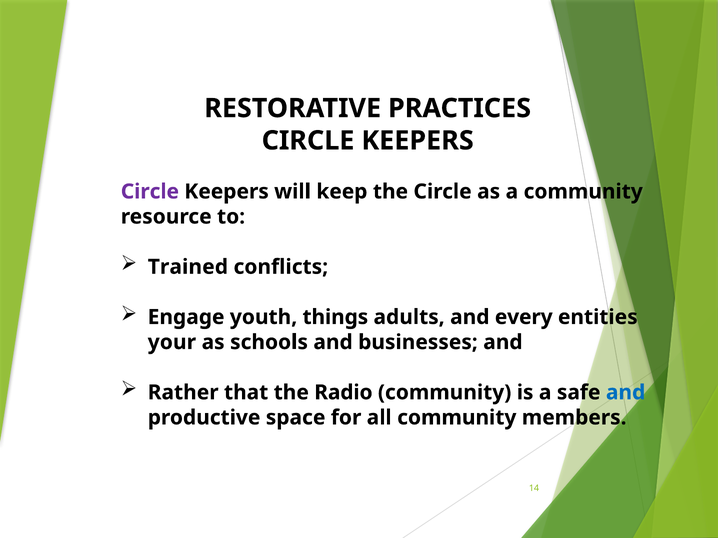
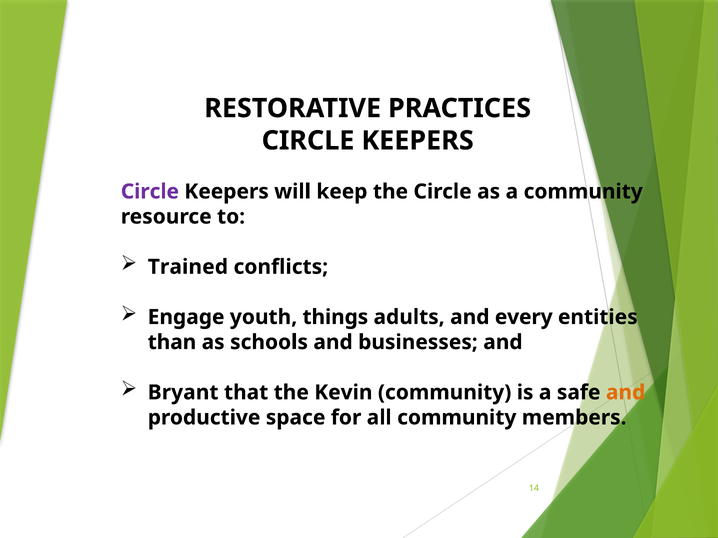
your: your -> than
Rather: Rather -> Bryant
Radio: Radio -> Kevin
and at (626, 393) colour: blue -> orange
